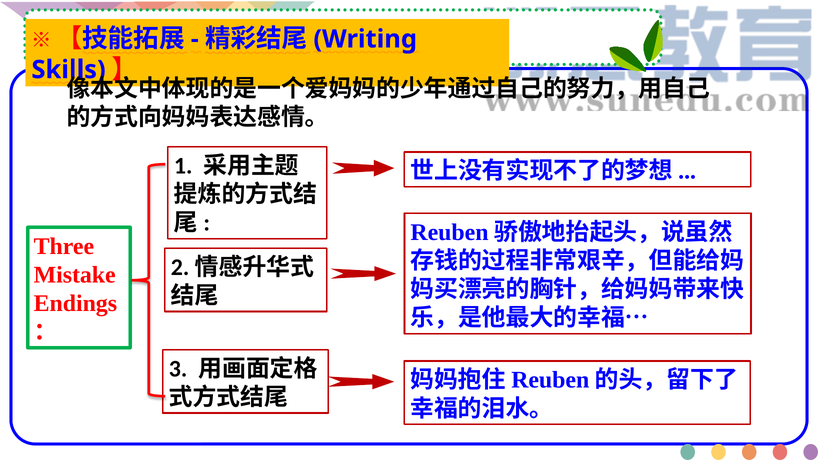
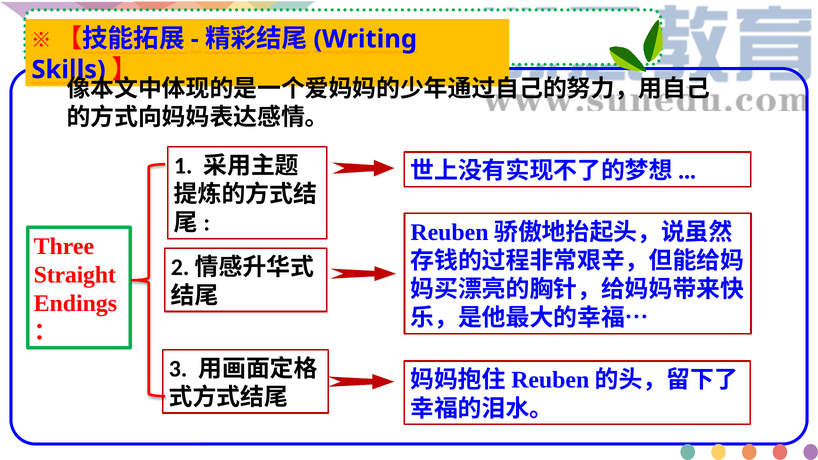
Mistake: Mistake -> Straight
